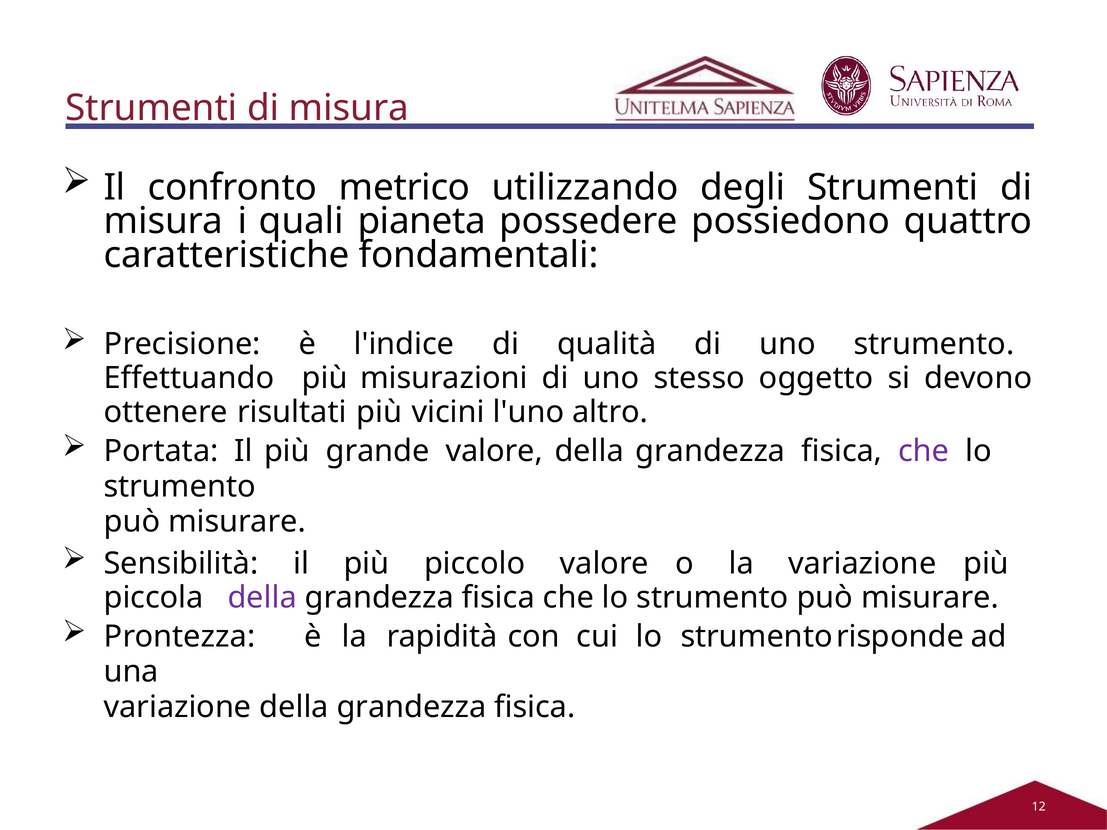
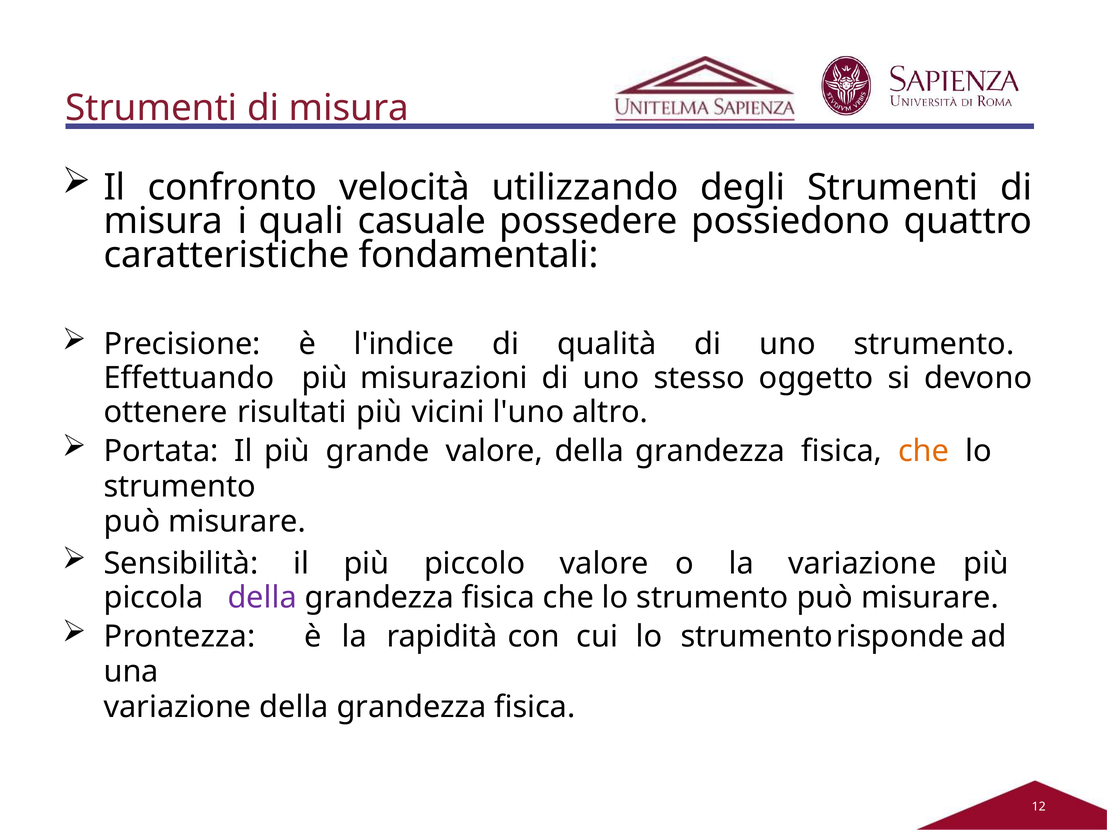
metrico: metrico -> velocità
pianeta: pianeta -> casuale
che at (924, 451) colour: purple -> orange
